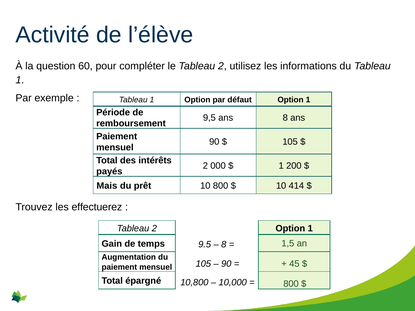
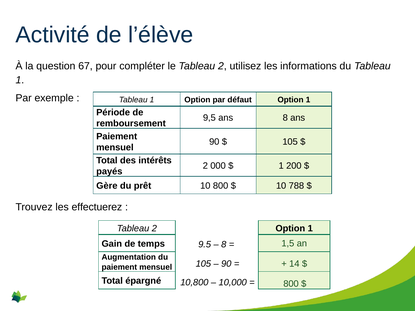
60: 60 -> 67
Mais: Mais -> Gère
414: 414 -> 788
45: 45 -> 14
